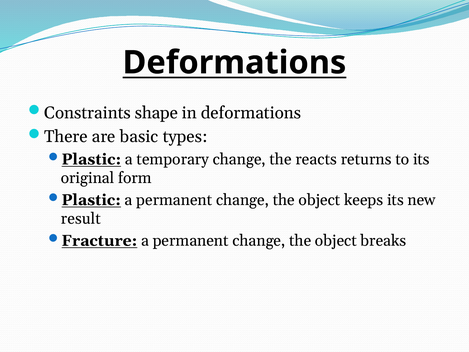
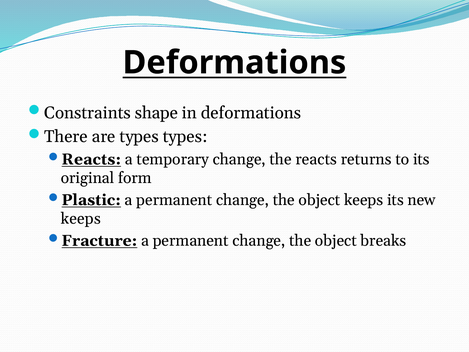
are basic: basic -> types
Plastic at (91, 159): Plastic -> Reacts
result at (81, 219): result -> keeps
